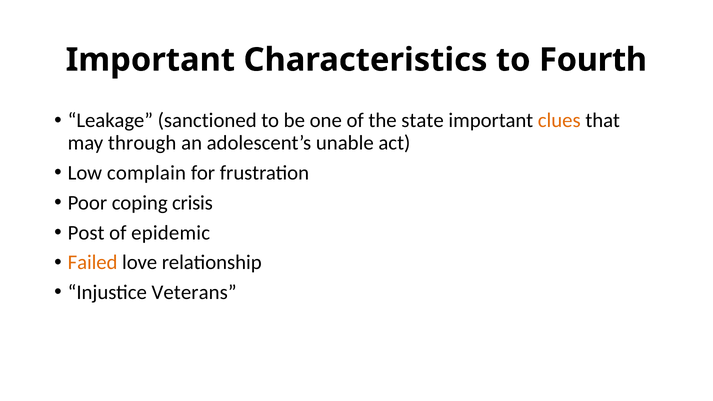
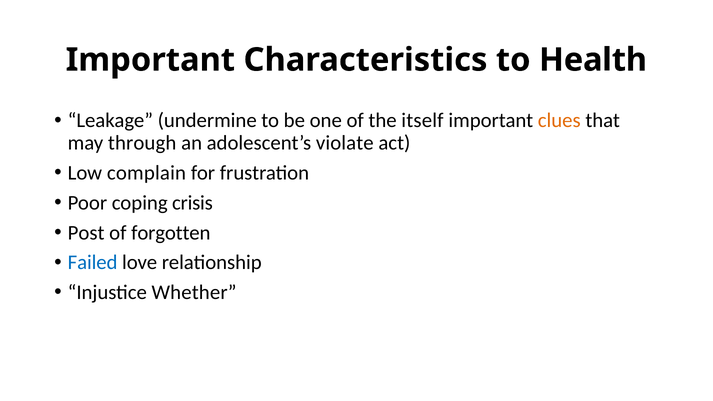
Fourth: Fourth -> Health
sanctioned: sanctioned -> undermine
state: state -> itself
unable: unable -> violate
epidemic: epidemic -> forgotten
Failed colour: orange -> blue
Veterans: Veterans -> Whether
